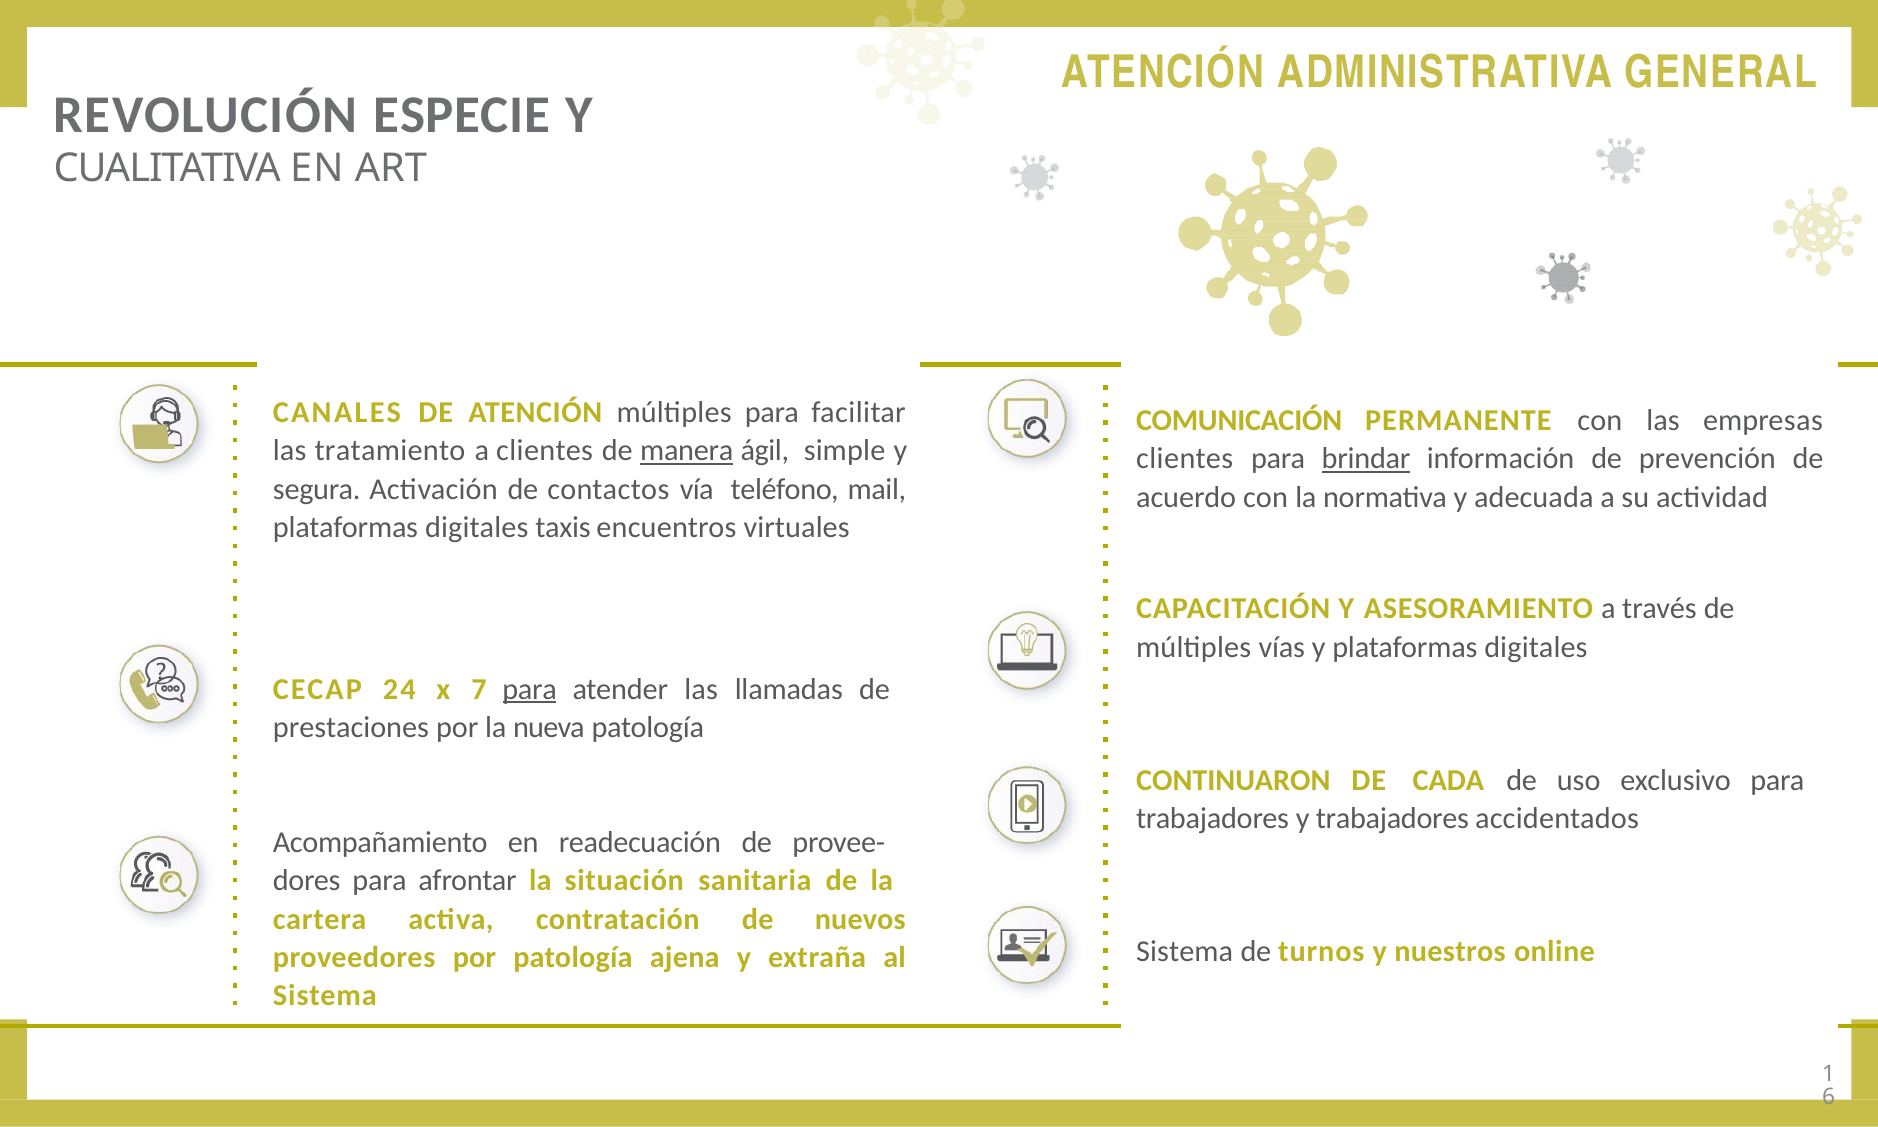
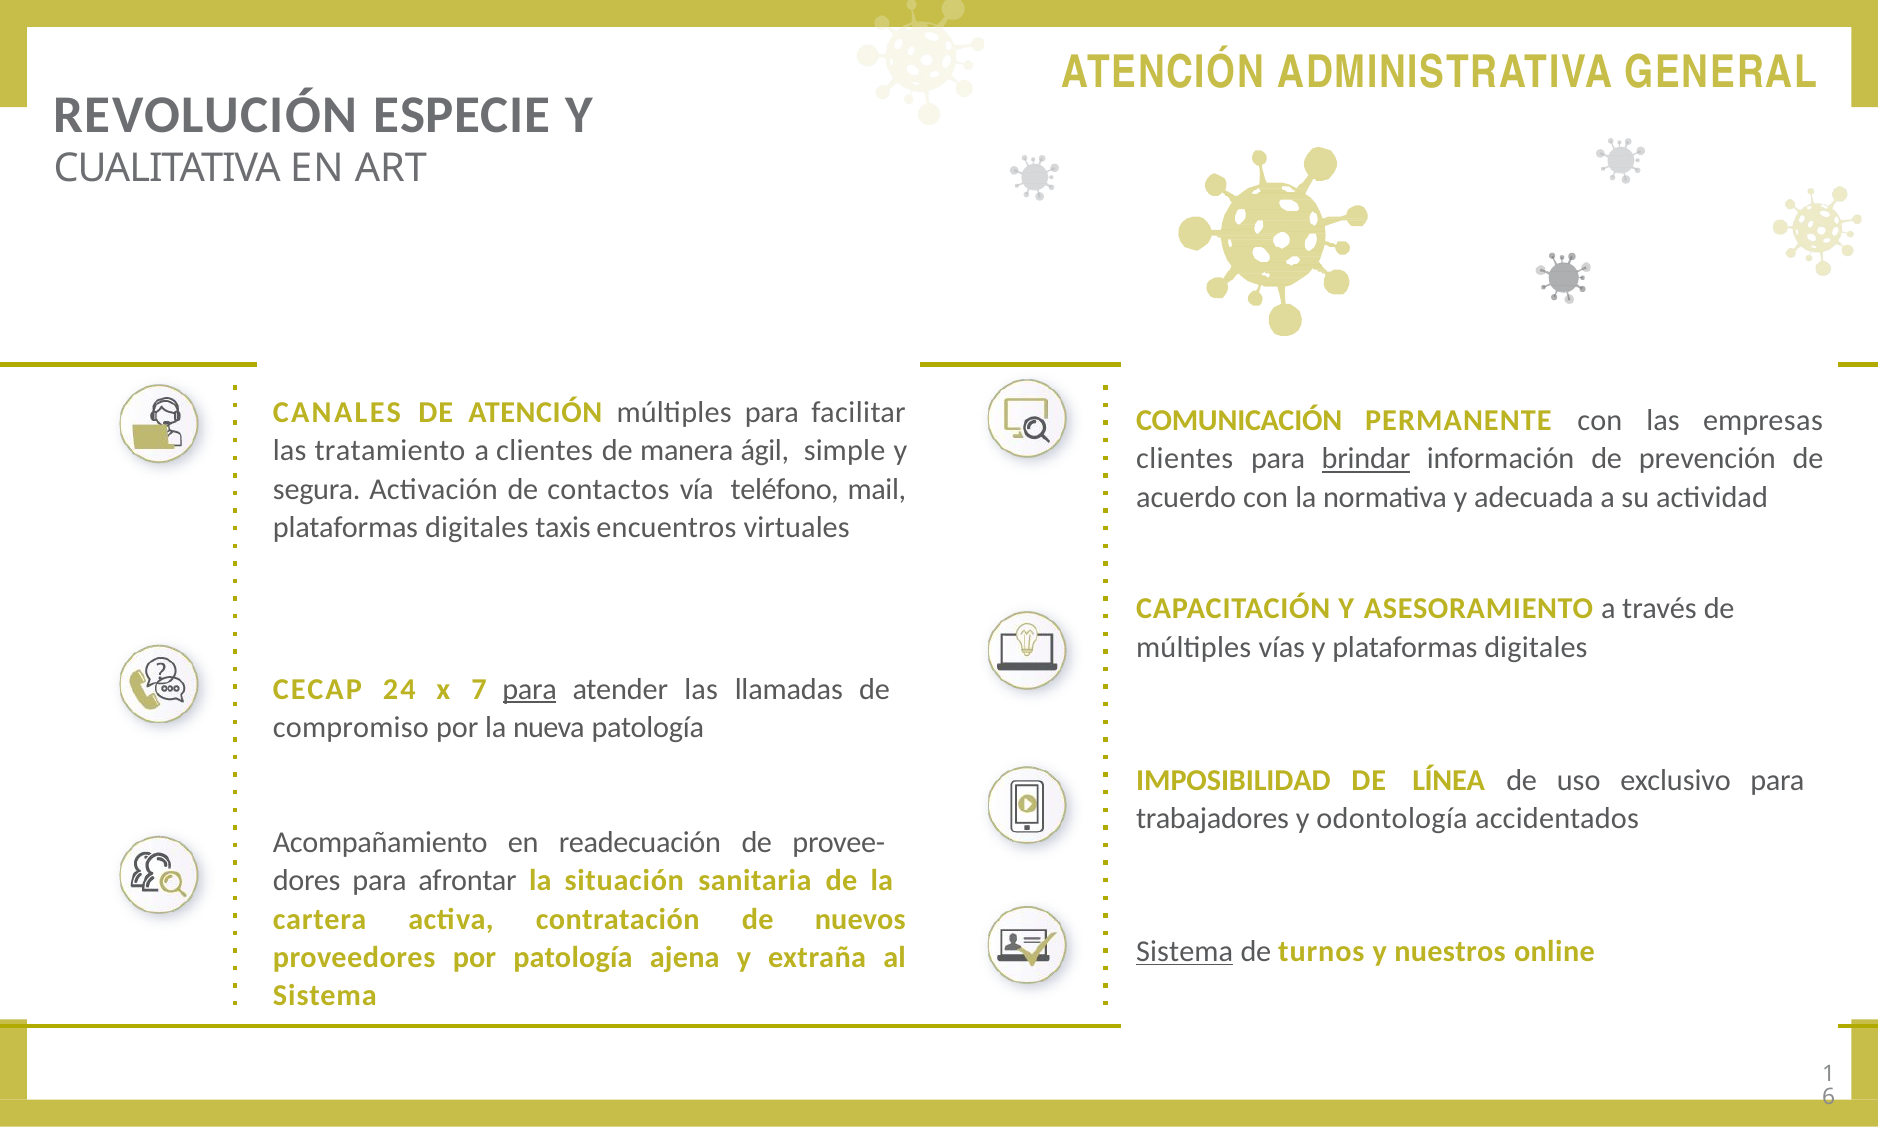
manera underline: present -> none
prestaciones: prestaciones -> compromiso
CONTINUARON: CONTINUARON -> IMPOSIBILIDAD
CADA: CADA -> LÍNEA
y trabajadores: trabajadores -> odontología
Sistema at (1185, 952) underline: none -> present
